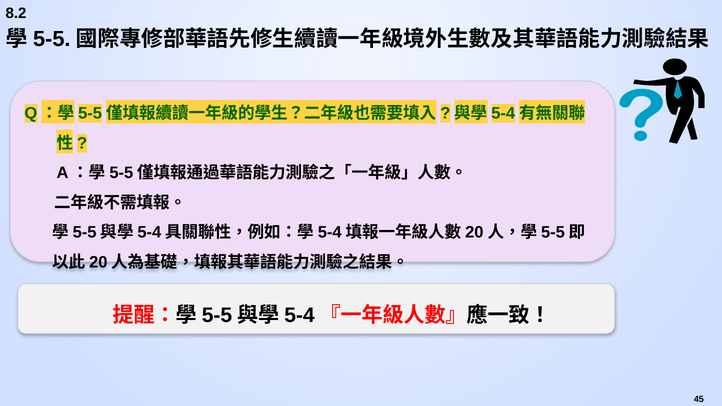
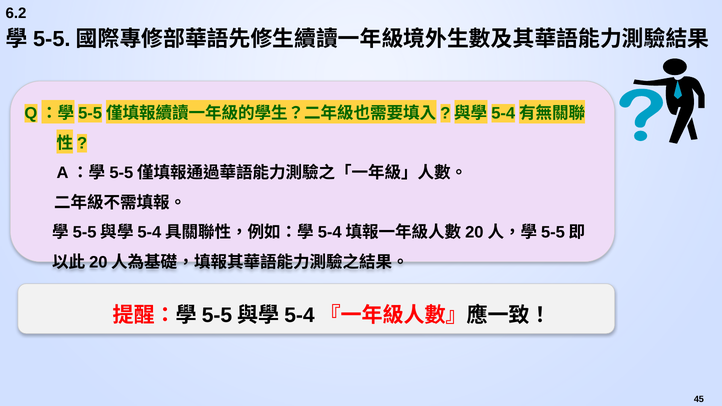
8.2: 8.2 -> 6.2
